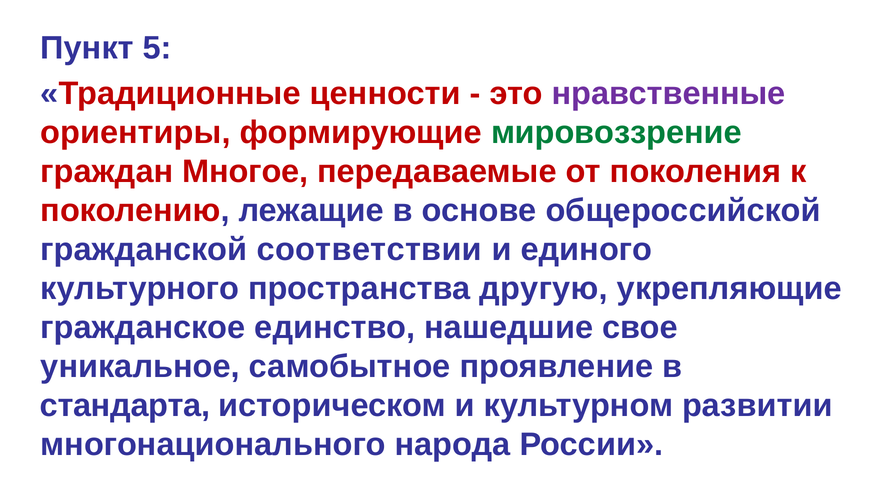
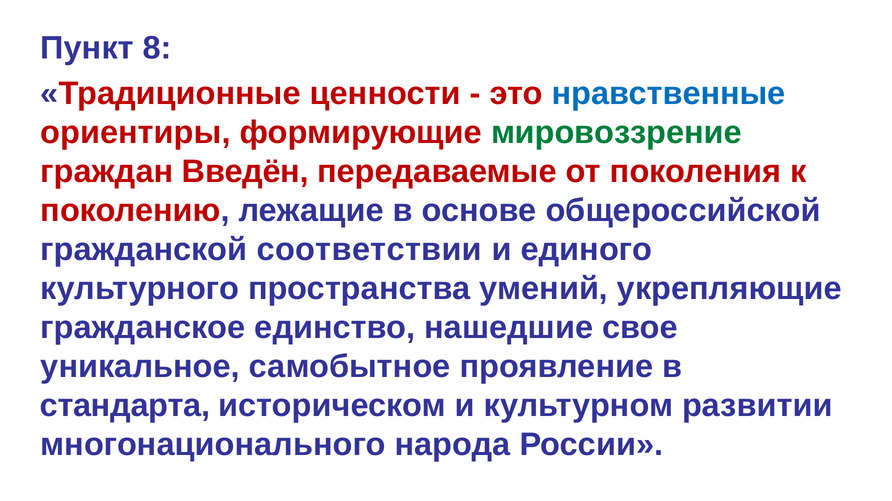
5: 5 -> 8
нравственные colour: purple -> blue
Многое: Многое -> Введён
другую: другую -> умений
